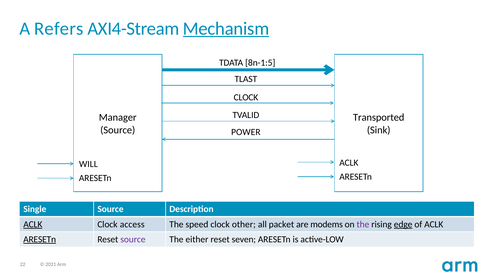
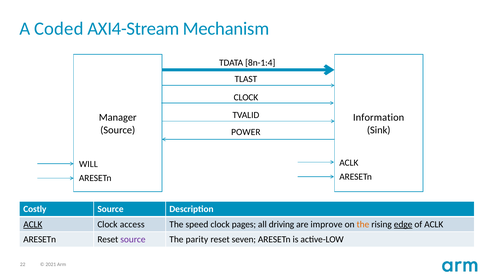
Refers: Refers -> Coded
Mechanism underline: present -> none
8n-1:5: 8n-1:5 -> 8n-1:4
Transported: Transported -> Information
Single: Single -> Costly
other: other -> pages
packet: packet -> driving
modems: modems -> improve
the at (363, 224) colour: purple -> orange
ARESETn at (40, 239) underline: present -> none
either: either -> parity
